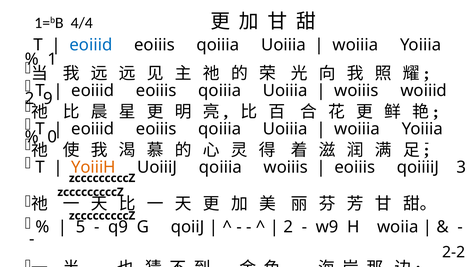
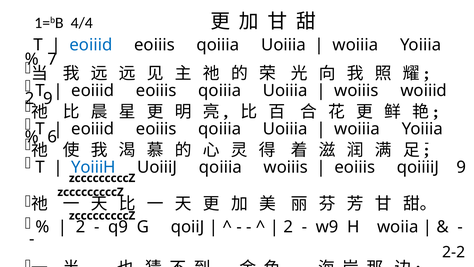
1 at (52, 59): 1 -> 7
0: 0 -> 6
YoiiiH colour: orange -> blue
qoiiiiJ 3: 3 -> 9
5 at (81, 227): 5 -> 2
